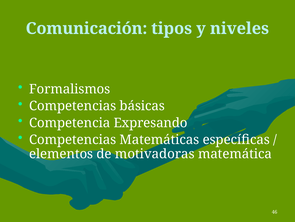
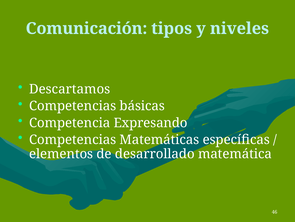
Formalismos: Formalismos -> Descartamos
motivadoras: motivadoras -> desarrollado
